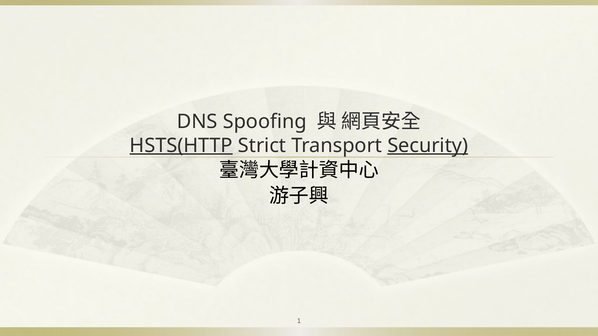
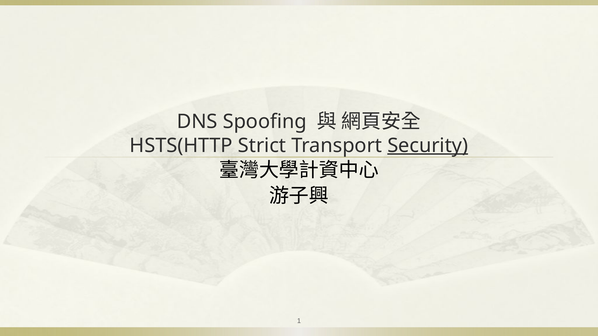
HSTS(HTTP underline: present -> none
